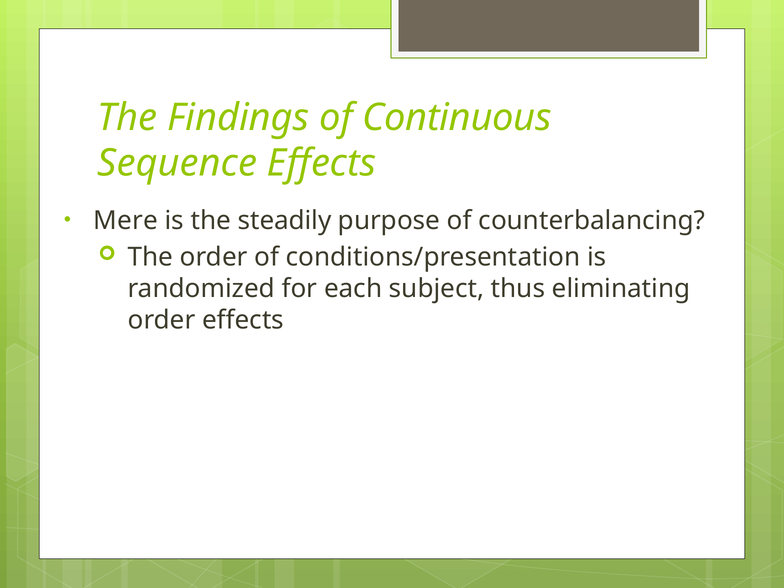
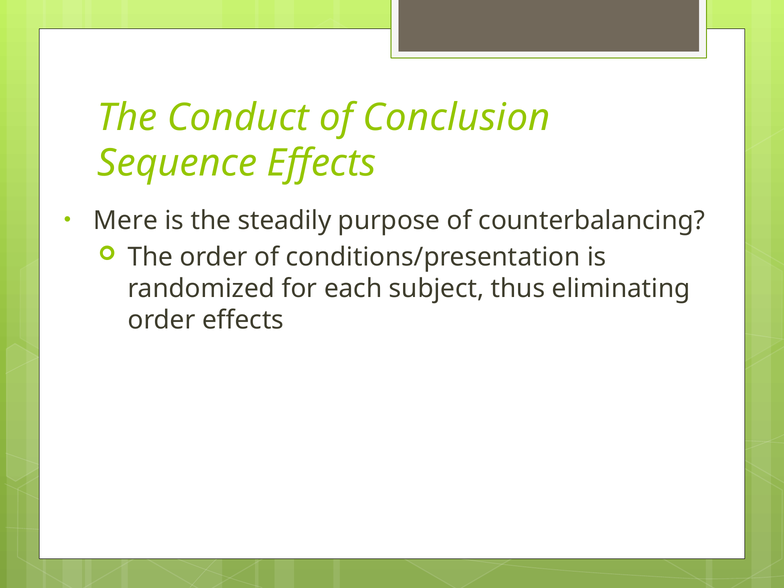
Findings: Findings -> Conduct
Continuous: Continuous -> Conclusion
